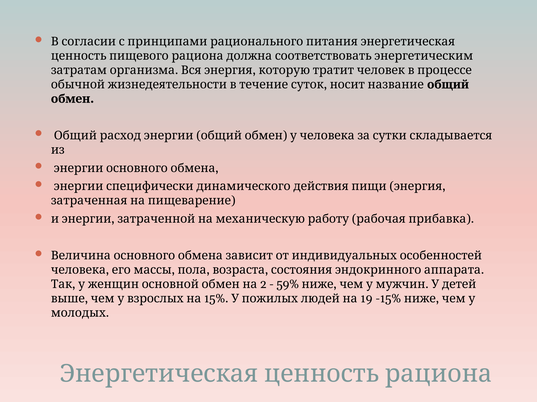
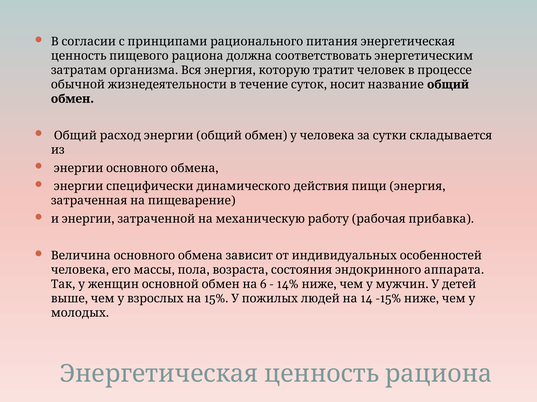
2: 2 -> 6
59%: 59% -> 14%
19: 19 -> 14
